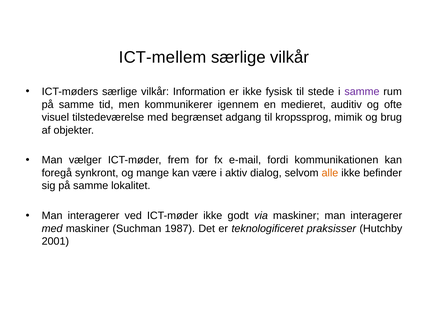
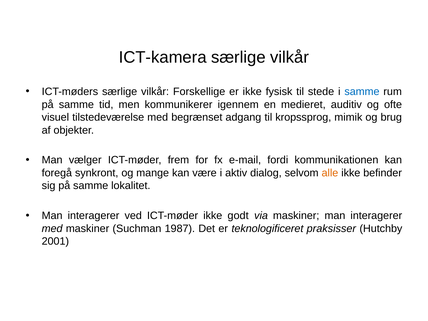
ICT-mellem: ICT-mellem -> ICT-kamera
Information: Information -> Forskellige
samme at (362, 92) colour: purple -> blue
